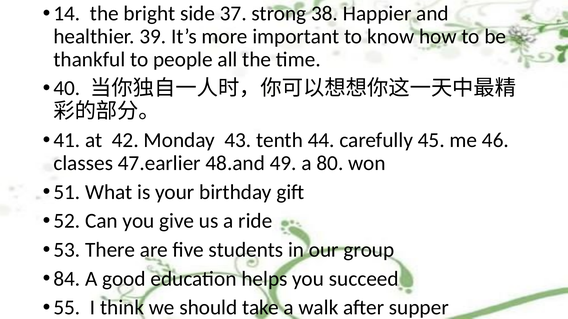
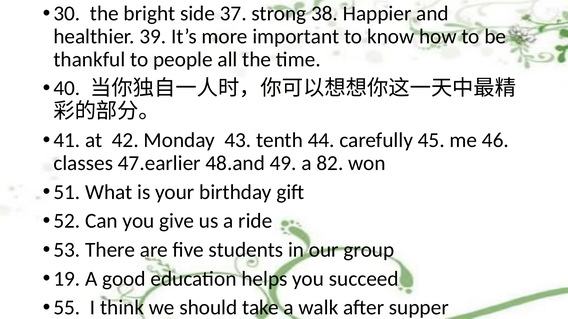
14: 14 -> 30
80: 80 -> 82
84: 84 -> 19
